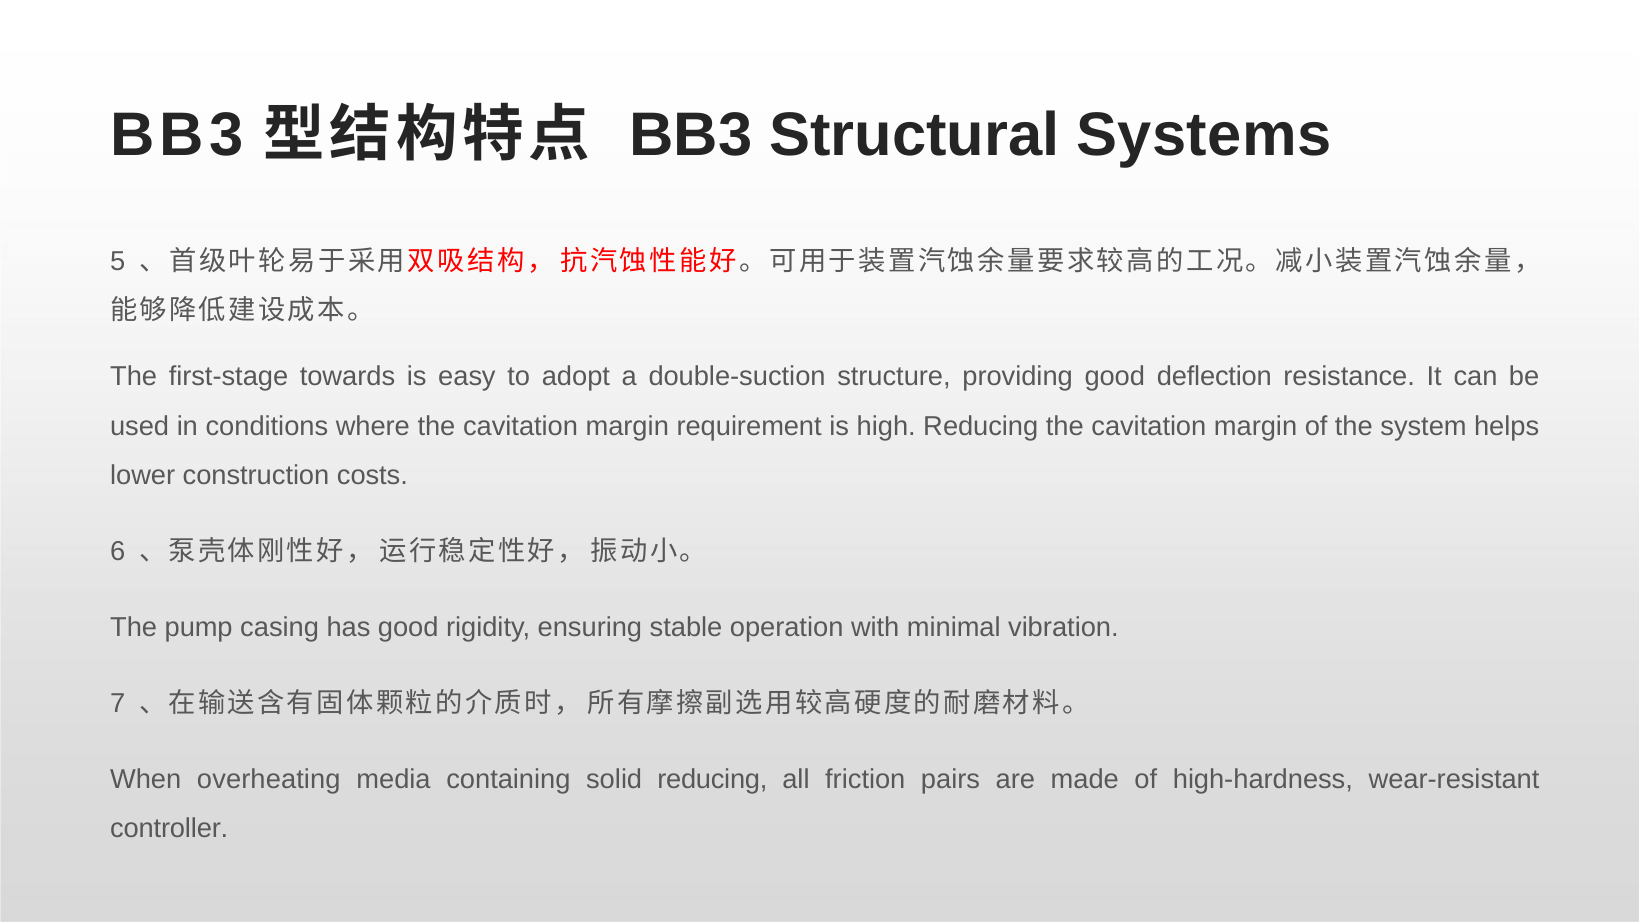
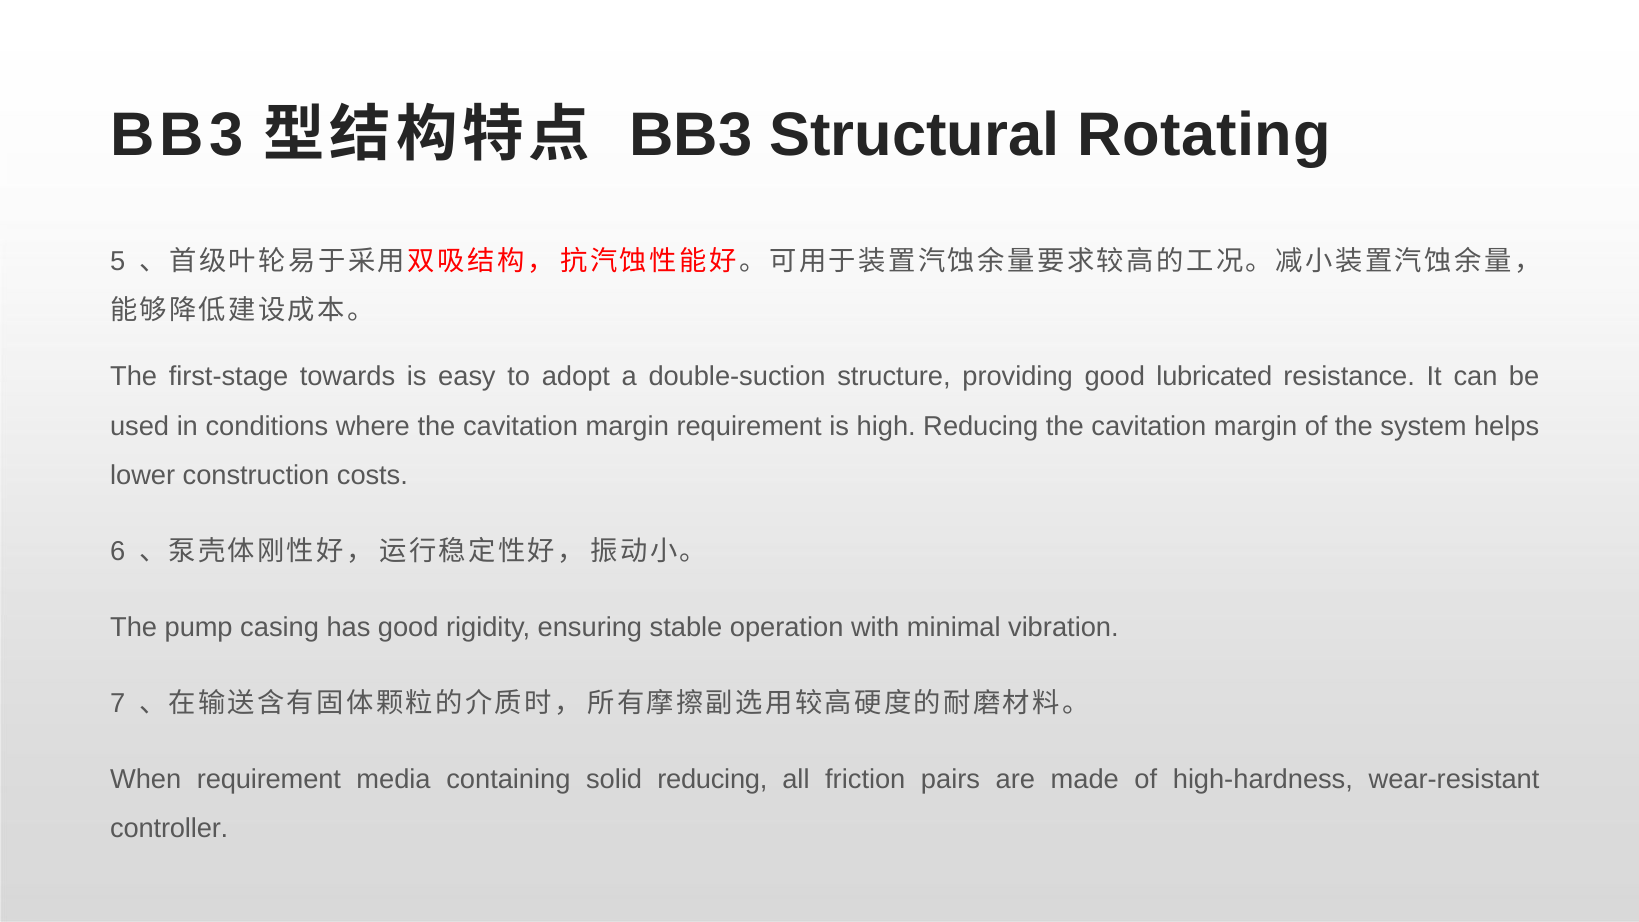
Systems: Systems -> Rotating
deflection: deflection -> lubricated
When overheating: overheating -> requirement
